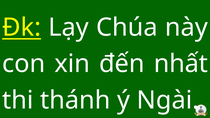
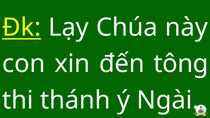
nhất: nhất -> tông
